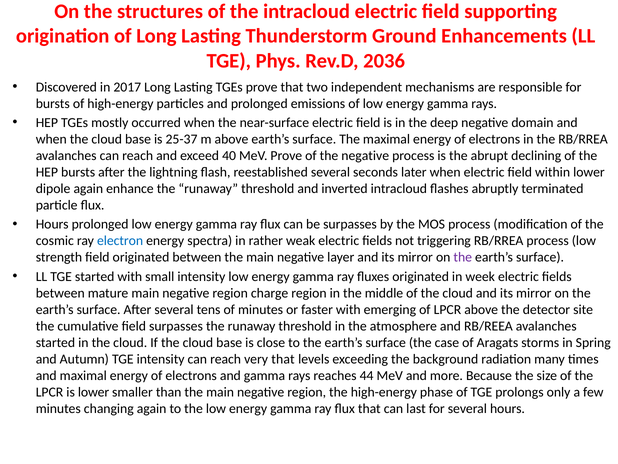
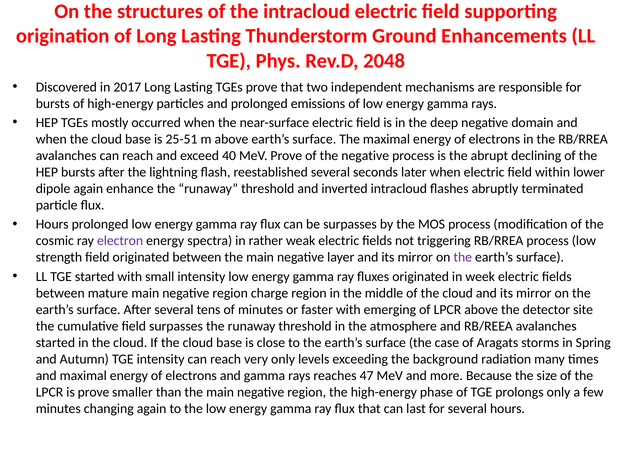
2036: 2036 -> 2048
25-37: 25-37 -> 25-51
electron colour: blue -> purple
very that: that -> only
44: 44 -> 47
is lower: lower -> prove
